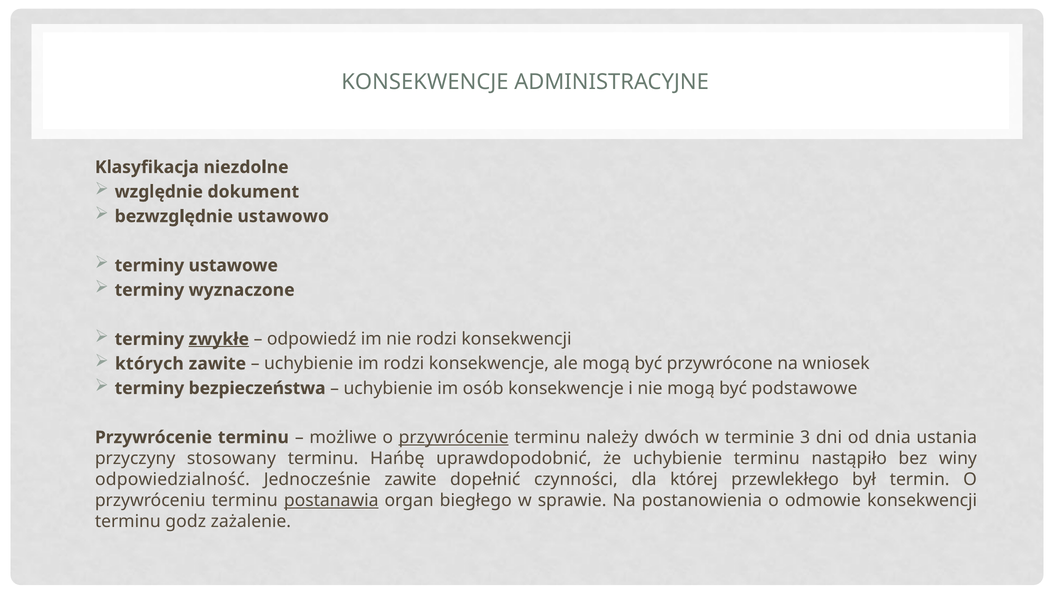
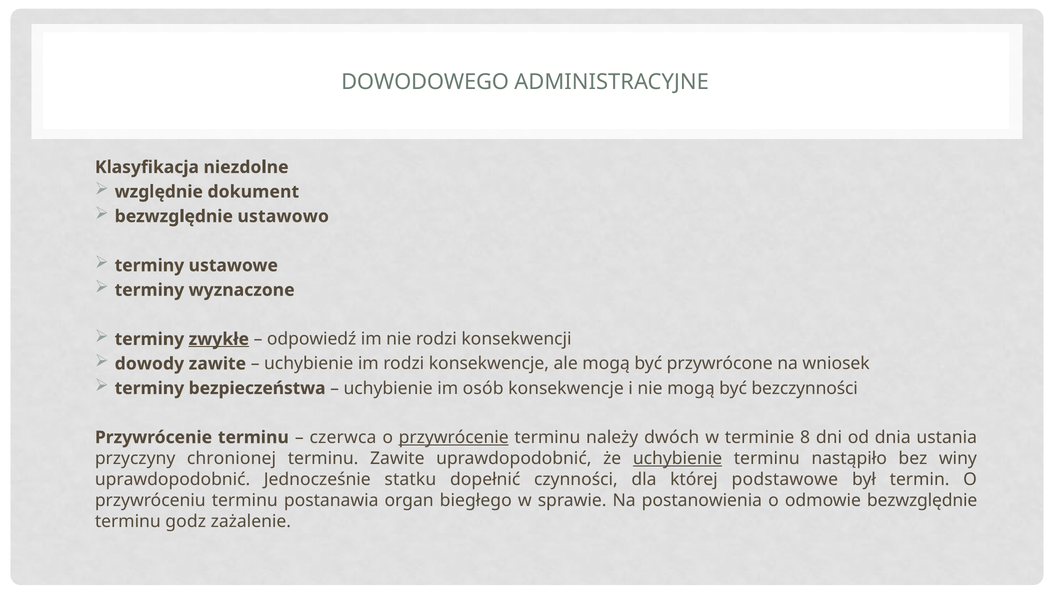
KONSEKWENCJE at (425, 82): KONSEKWENCJE -> DOWODOWEGO
których: których -> dowody
podstawowe: podstawowe -> bezczynności
możliwe: możliwe -> czerwca
3: 3 -> 8
stosowany: stosowany -> chronionej
terminu Hańbę: Hańbę -> Zawite
uchybienie at (678, 458) underline: none -> present
odpowiedzialność at (172, 479): odpowiedzialność -> uprawdopodobnić
Jednocześnie zawite: zawite -> statku
przewlekłego: przewlekłego -> podstawowe
postanawia underline: present -> none
odmowie konsekwencji: konsekwencji -> bezwzględnie
